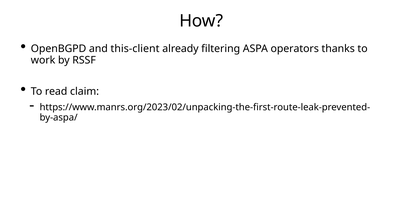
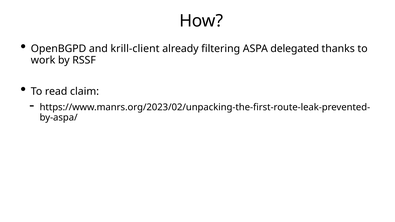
this-client: this-client -> krill-client
operators: operators -> delegated
